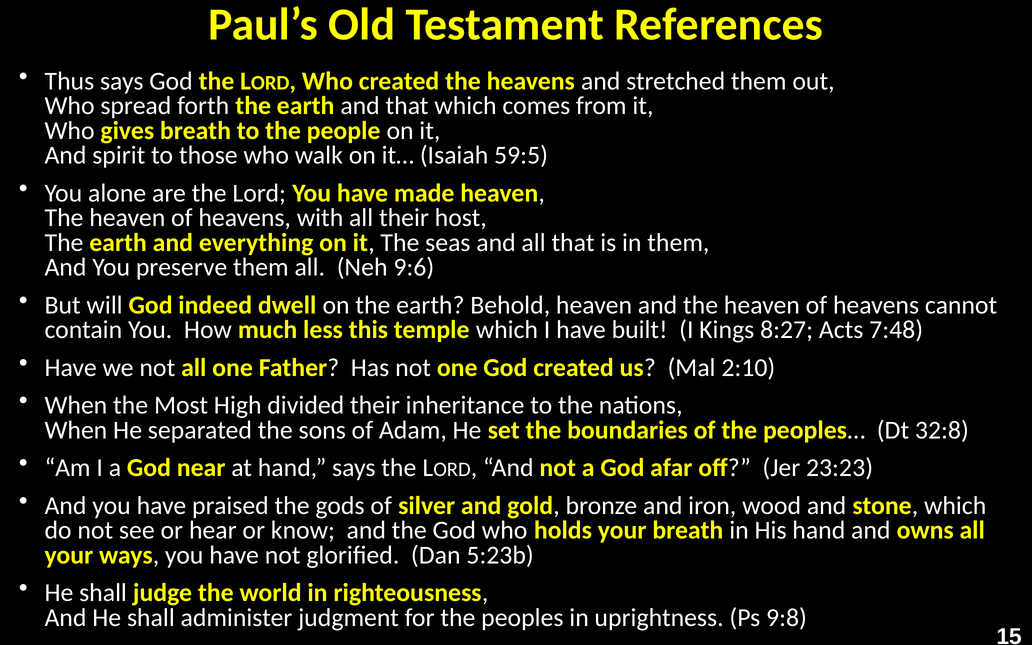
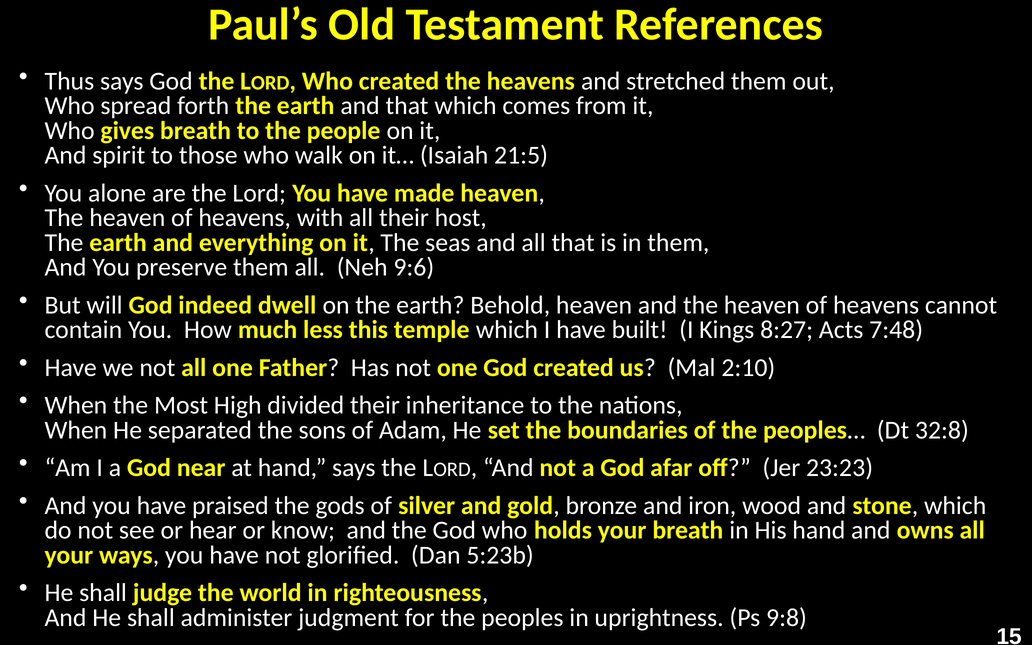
59:5: 59:5 -> 21:5
